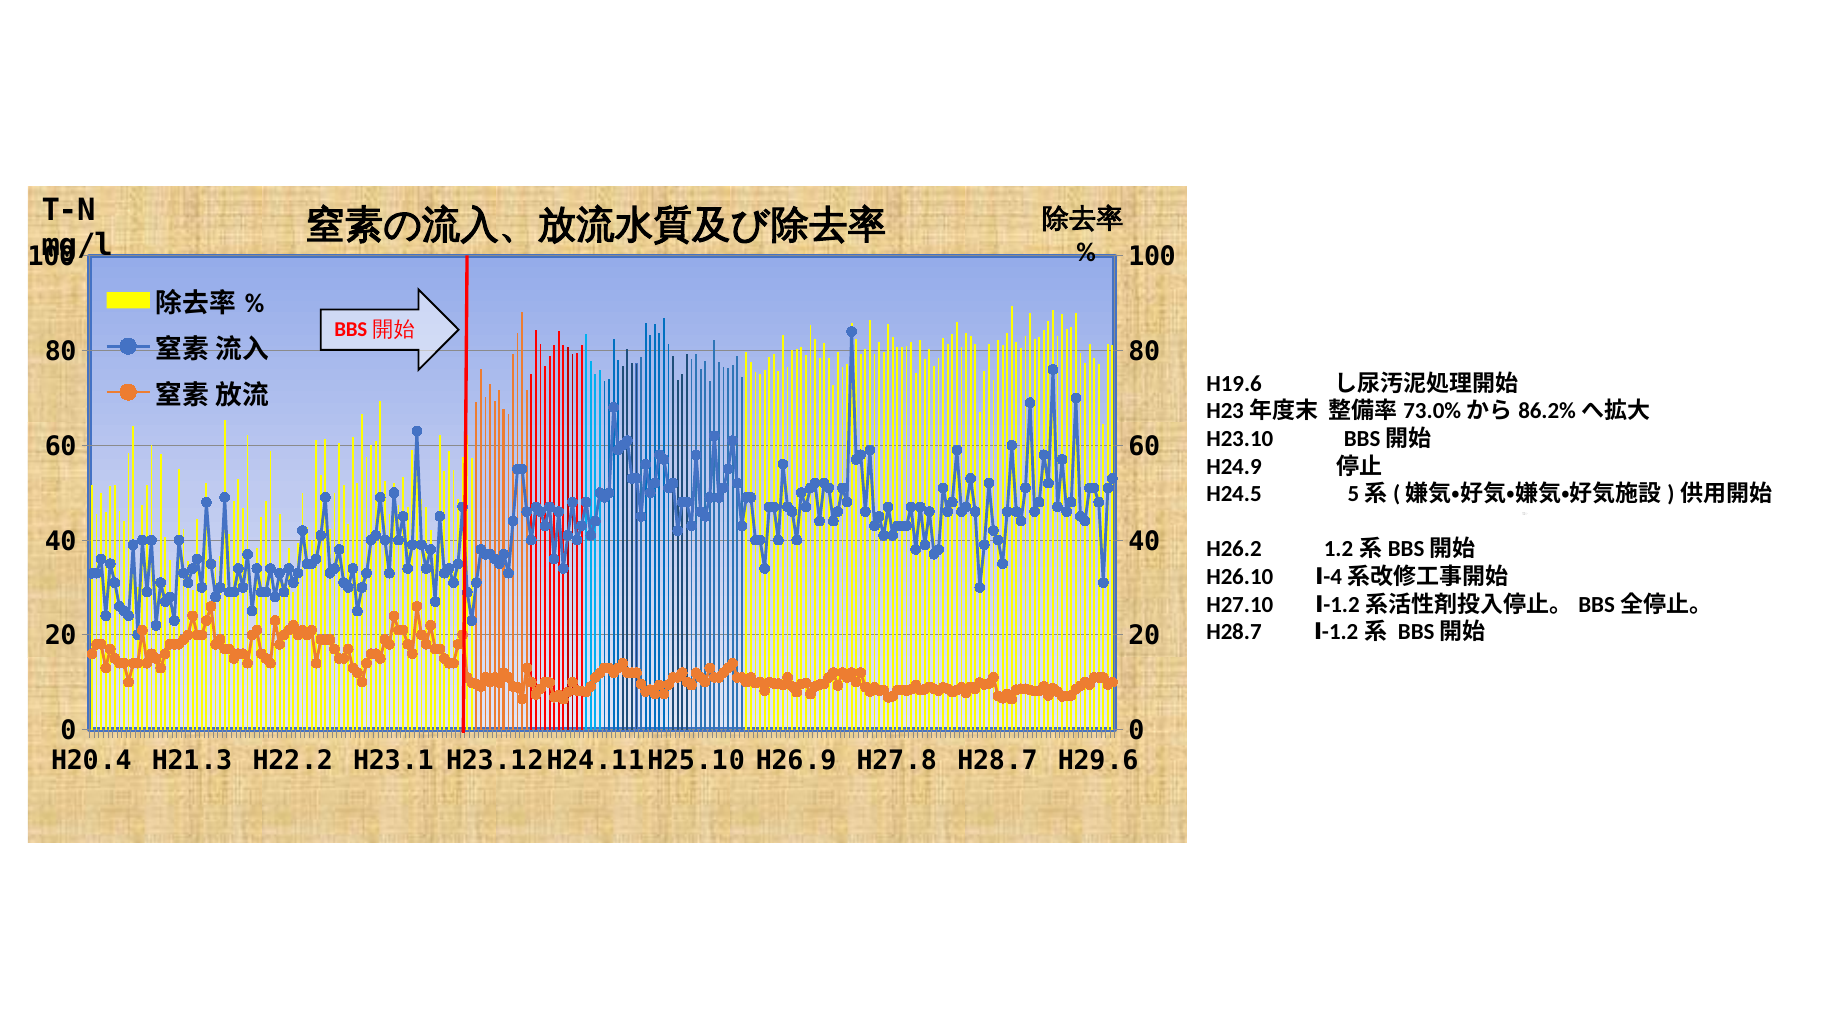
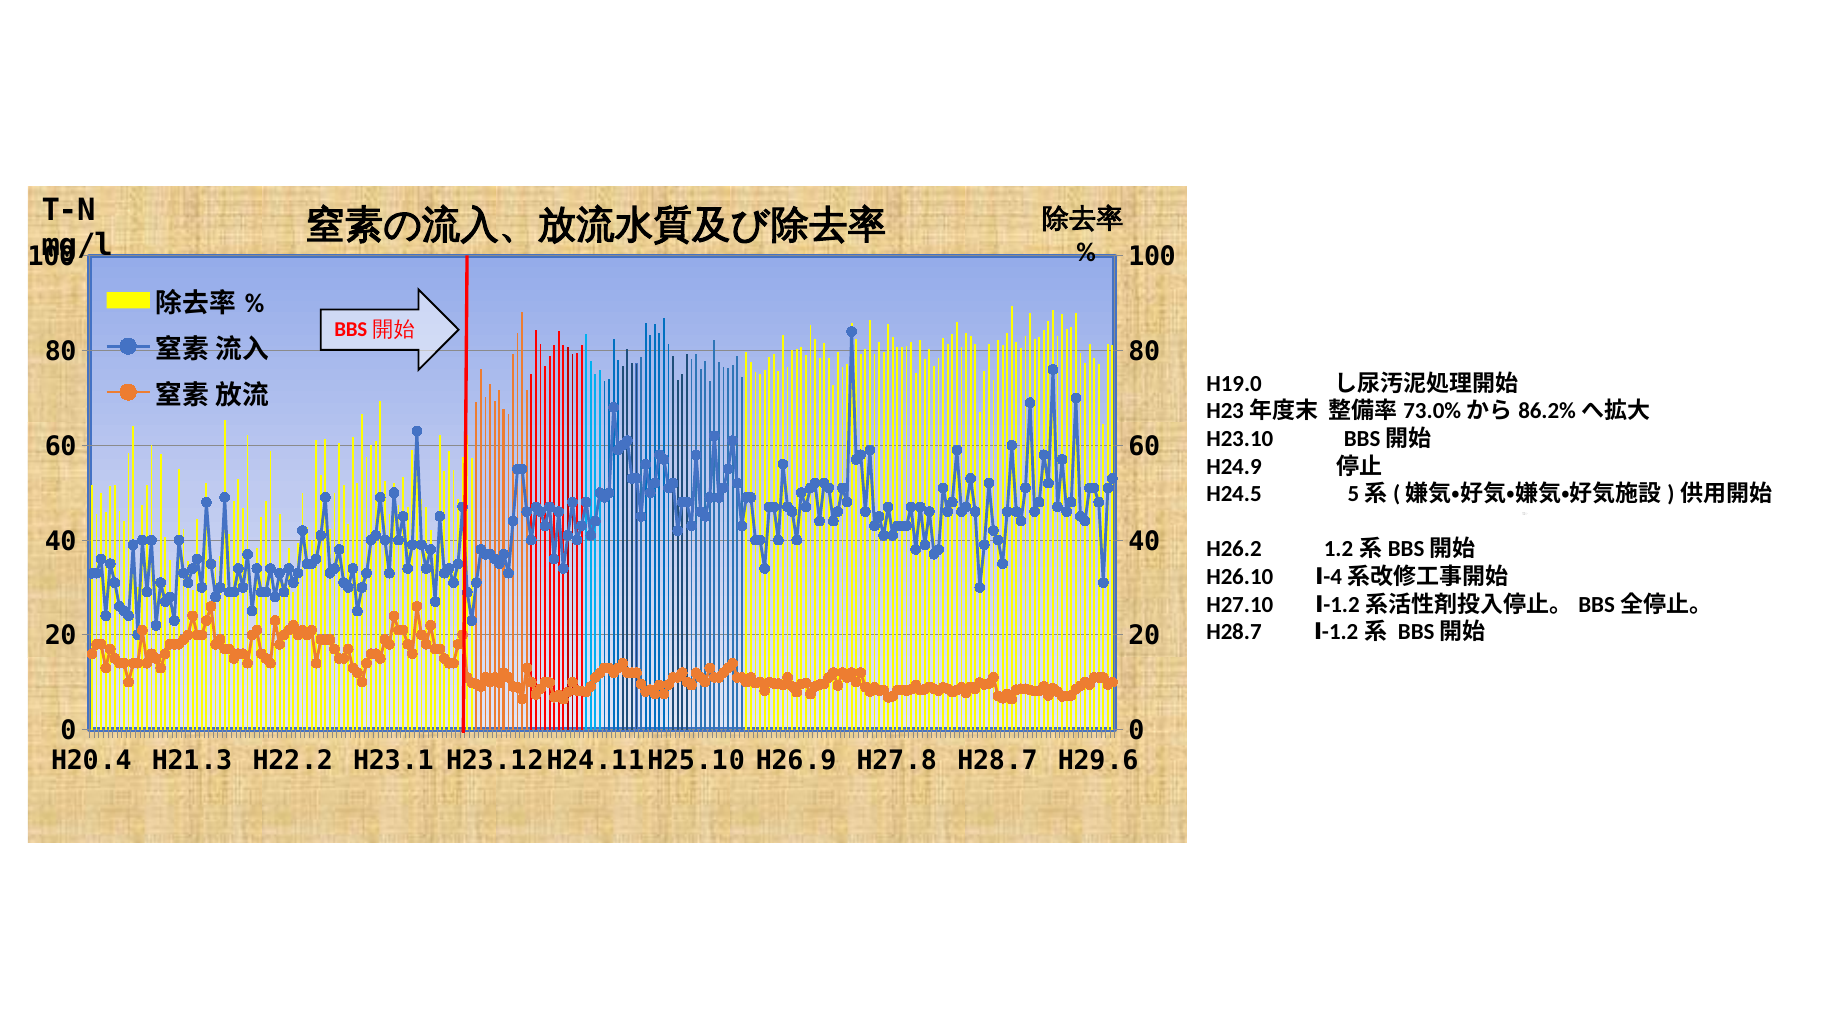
H19.6: H19.6 -> H19.0
